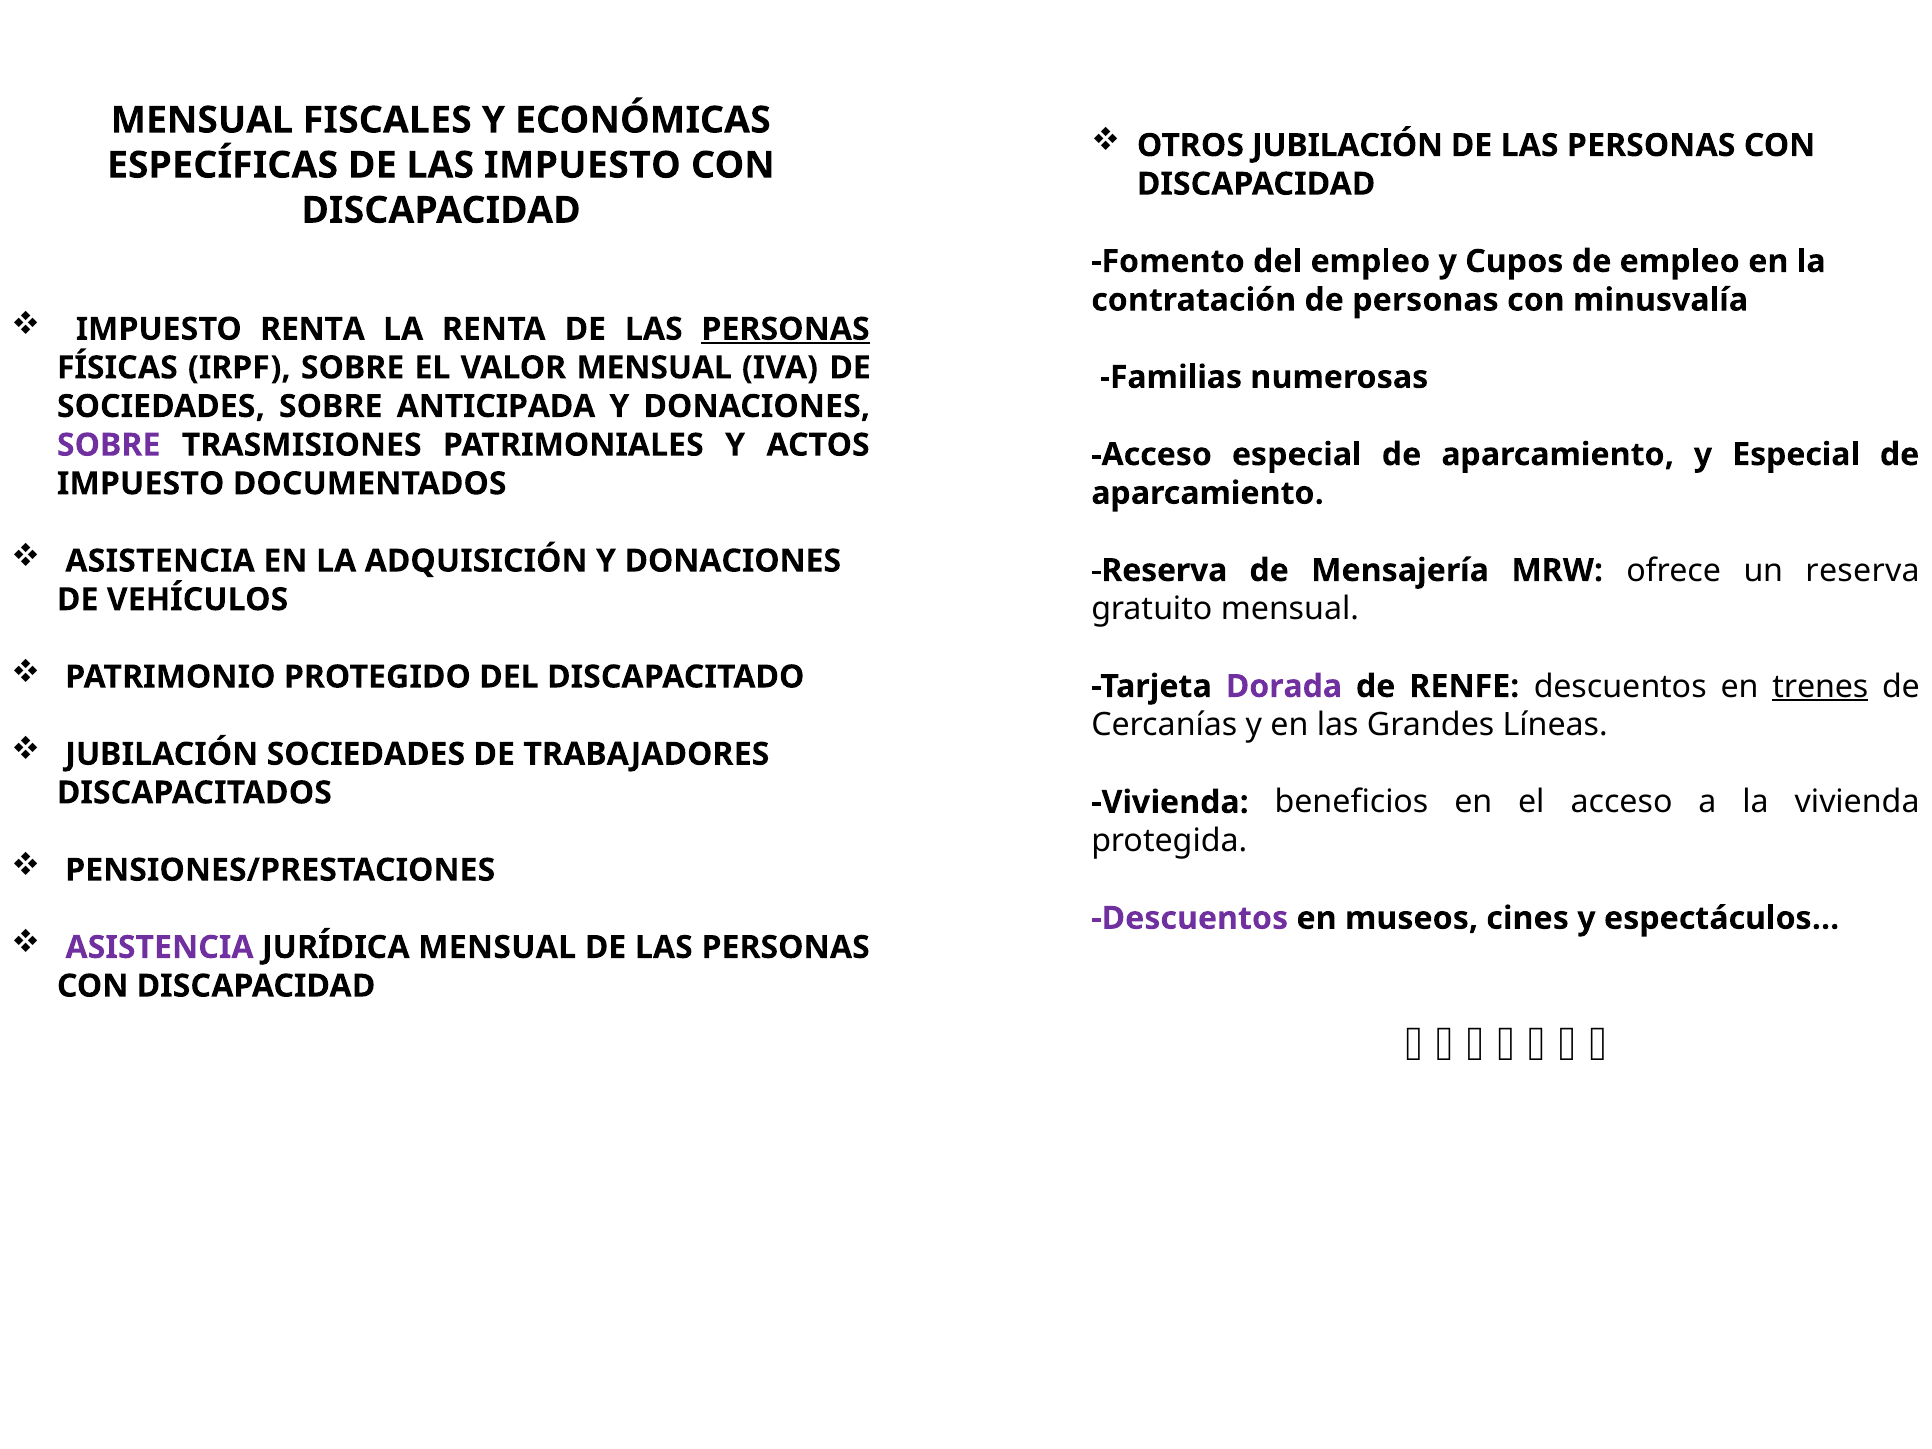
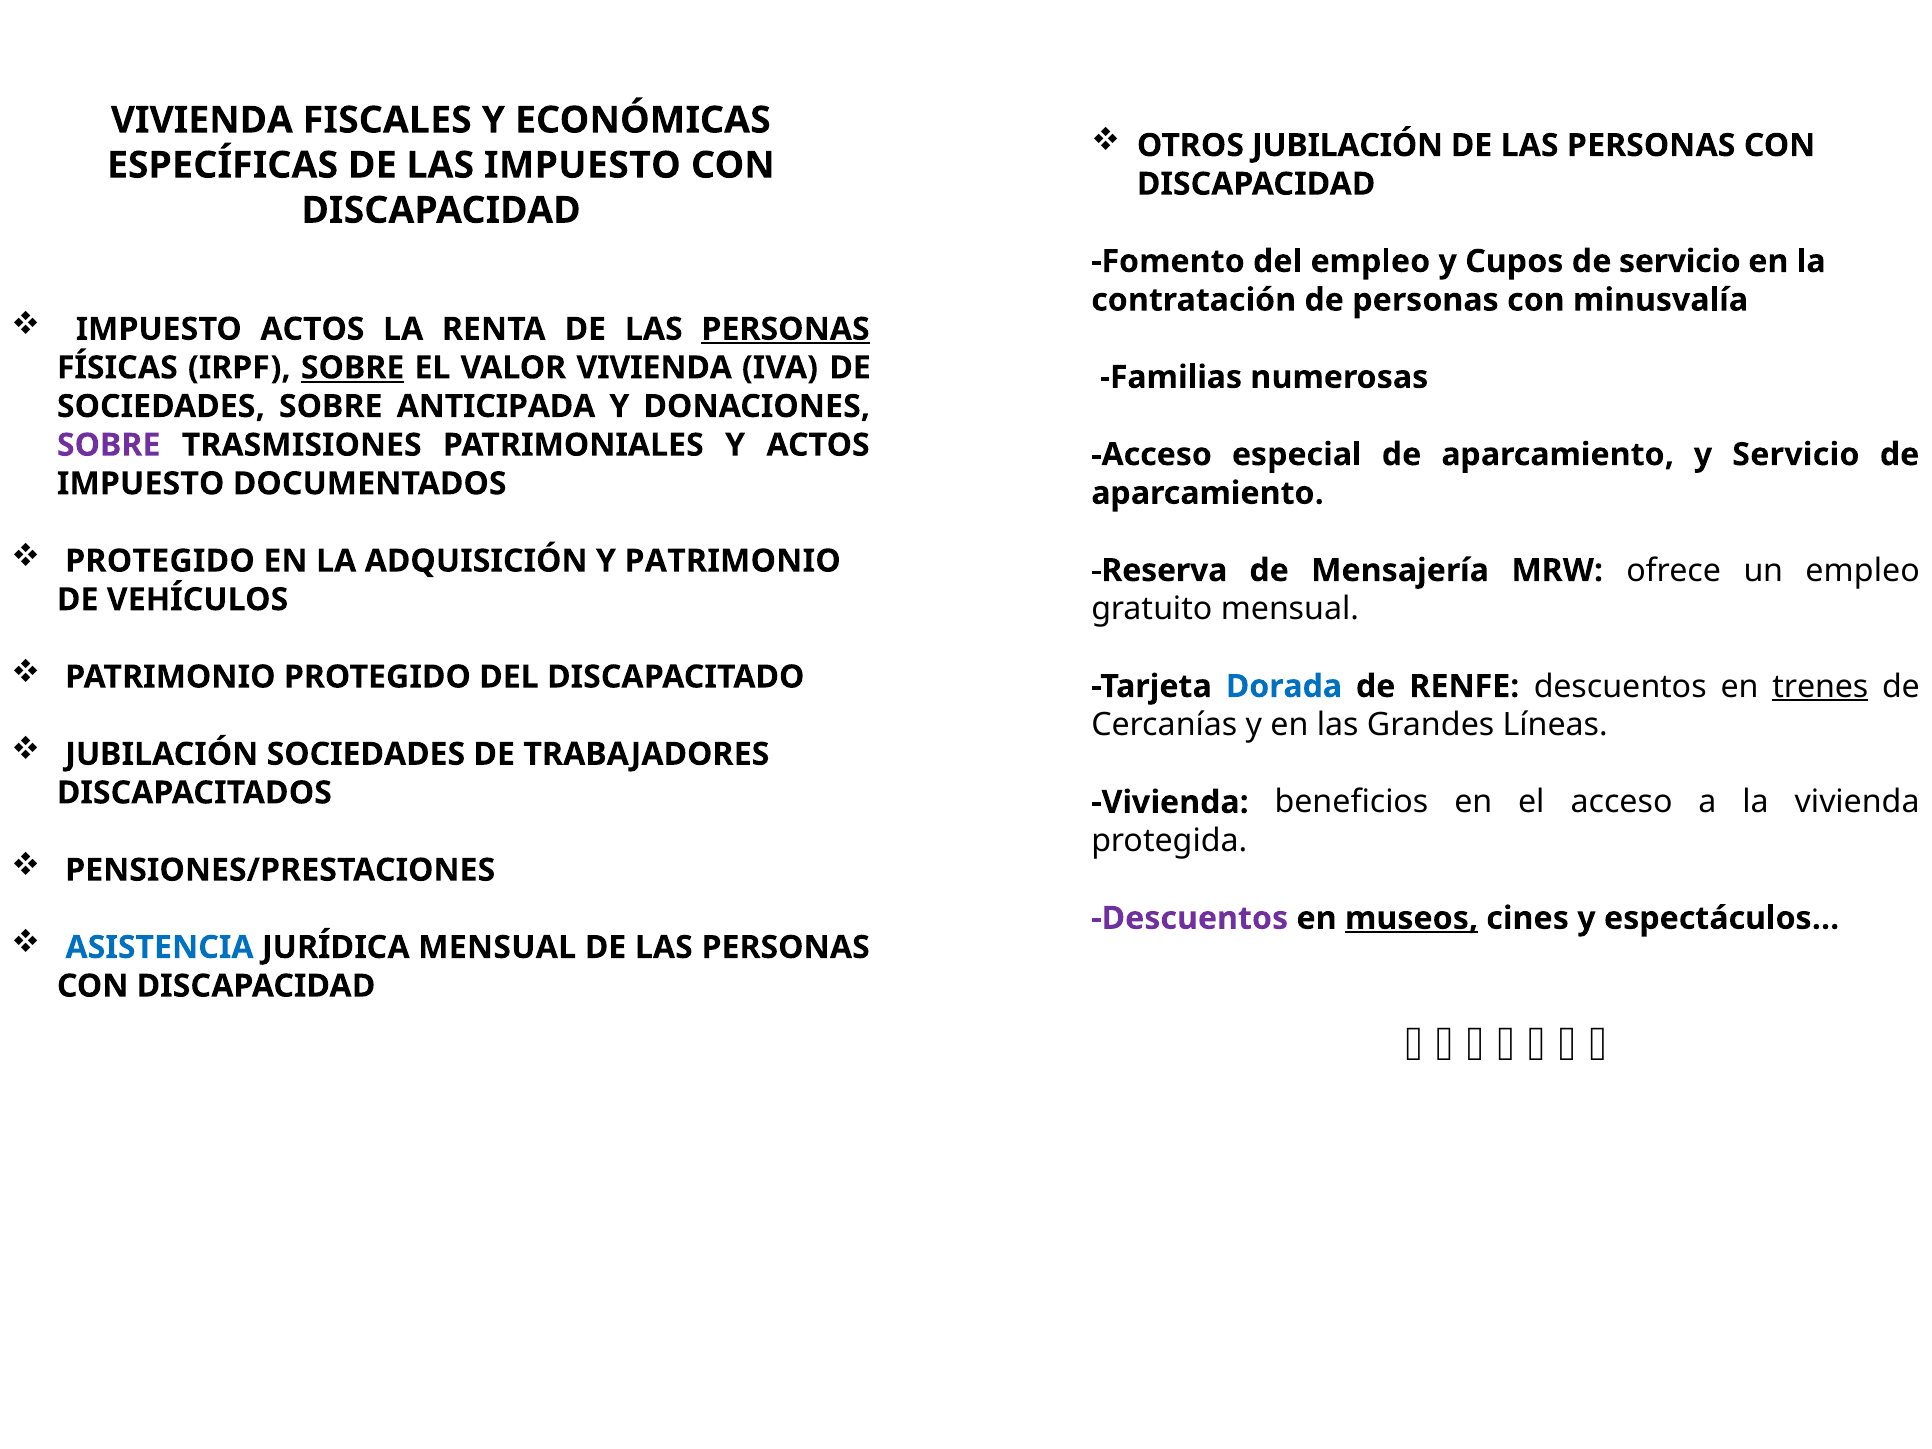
MENSUAL at (202, 120): MENSUAL -> VIVIENDA
de empleo: empleo -> servicio
IMPUESTO RENTA: RENTA -> ACTOS
SOBRE at (353, 368) underline: none -> present
VALOR MENSUAL: MENSUAL -> VIVIENDA
y Especial: Especial -> Servicio
ASISTENCIA at (160, 561): ASISTENCIA -> PROTEGIDO
ADQUISICIÓN Y DONACIONES: DONACIONES -> PATRIMONIO
un reserva: reserva -> empleo
Dorada colour: purple -> blue
museos underline: none -> present
ASISTENCIA at (160, 947) colour: purple -> blue
